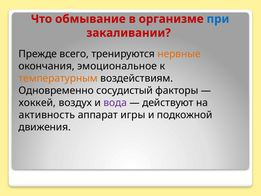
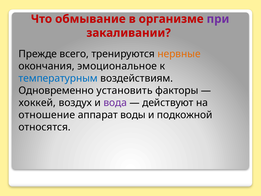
при colour: blue -> purple
температурным colour: orange -> blue
сосудистый: сосудистый -> установить
активность: активность -> отношение
игры: игры -> воды
движения: движения -> относятся
